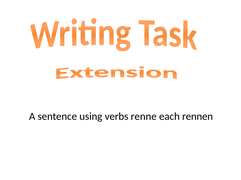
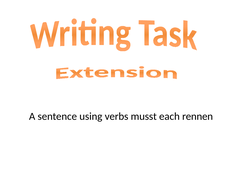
renne: renne -> musst
